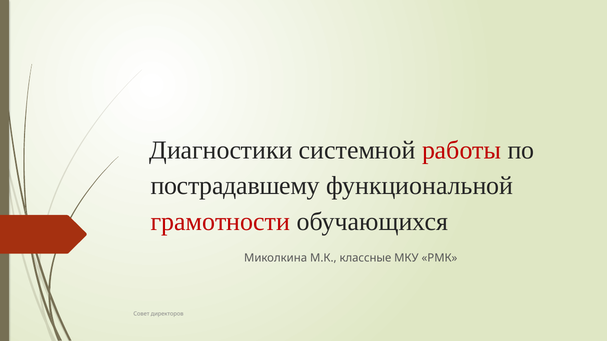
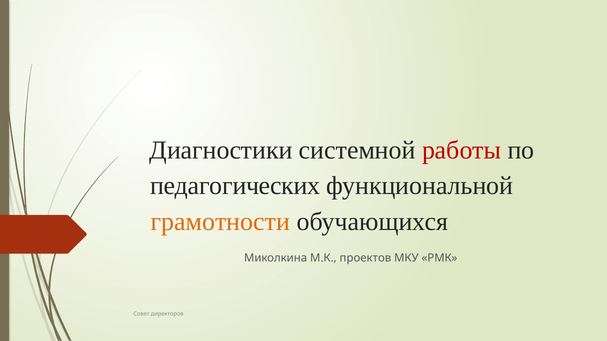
пострадавшему: пострадавшему -> педагогических
грамотности colour: red -> orange
классные: классные -> проектов
